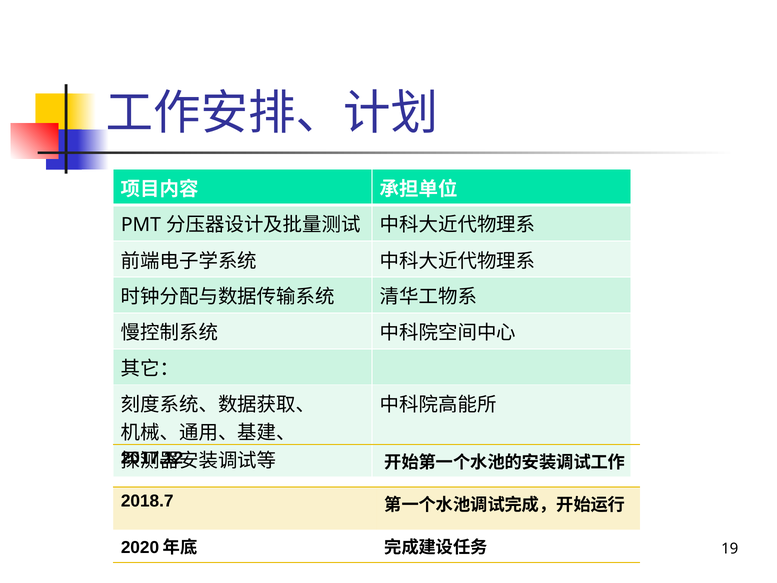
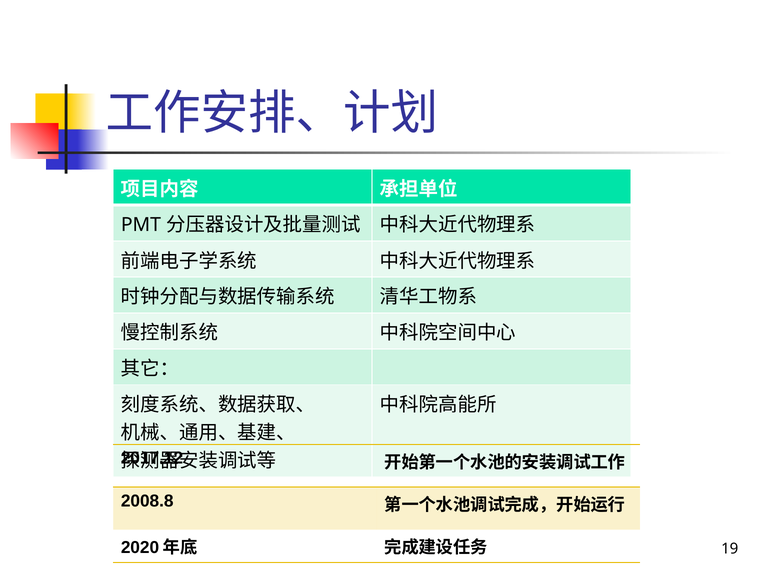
2018.7: 2018.7 -> 2008.8
